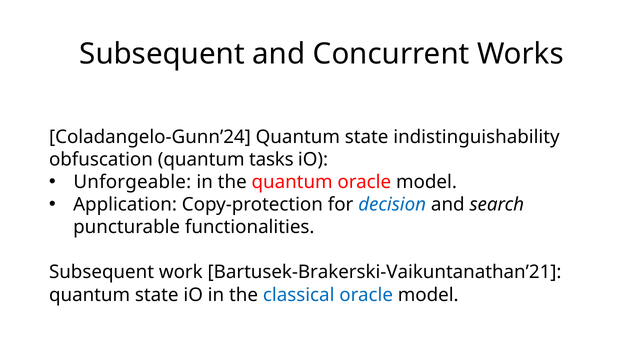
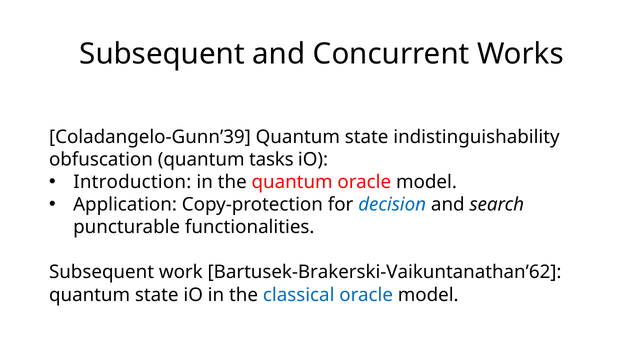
Coladangelo-Gunn’24: Coladangelo-Gunn’24 -> Coladangelo-Gunn’39
Unforgeable: Unforgeable -> Introduction
Bartusek-Brakerski-Vaikuntanathan’21: Bartusek-Brakerski-Vaikuntanathan’21 -> Bartusek-Brakerski-Vaikuntanathan’62
